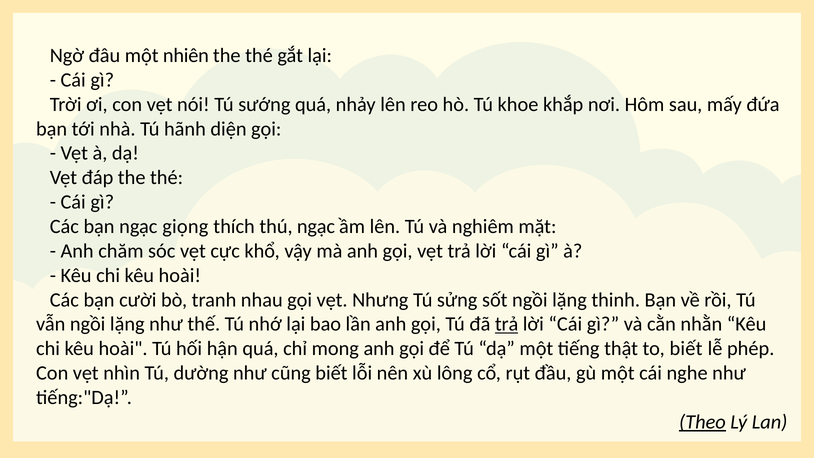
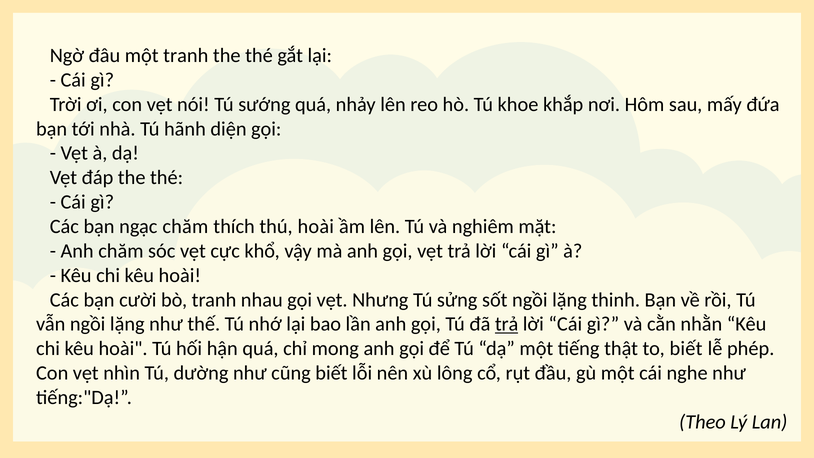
một nhiên: nhiên -> tranh
ngạc giọng: giọng -> chăm
thú ngạc: ngạc -> hoài
Theo underline: present -> none
